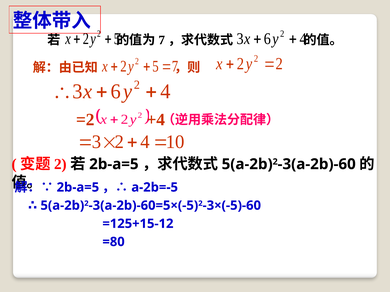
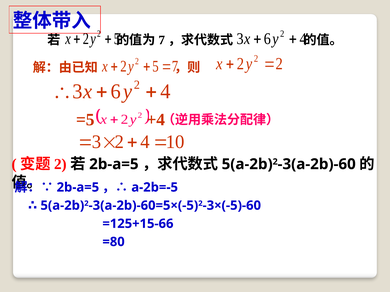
=2: =2 -> =5
=125+15-12: =125+15-12 -> =125+15-66
